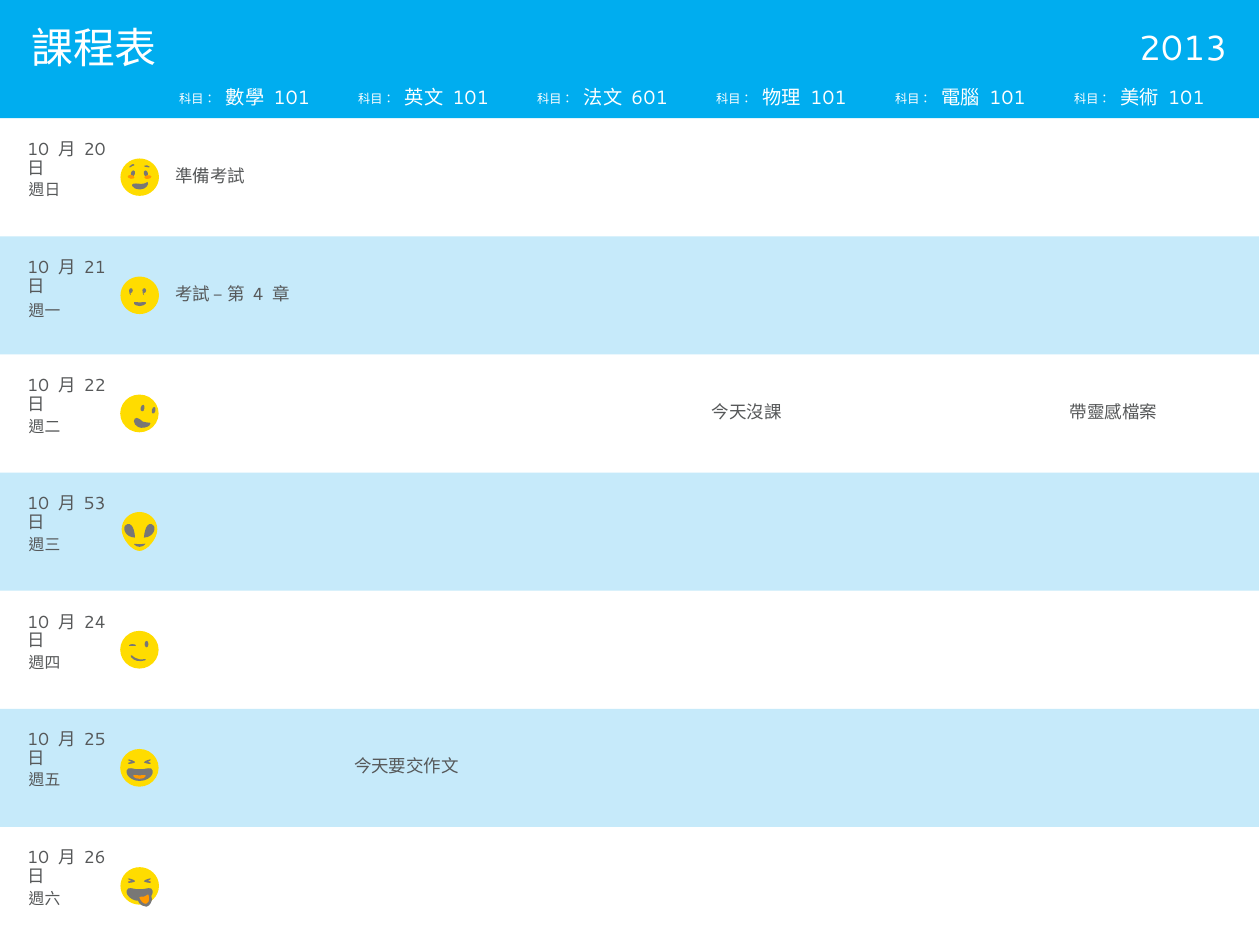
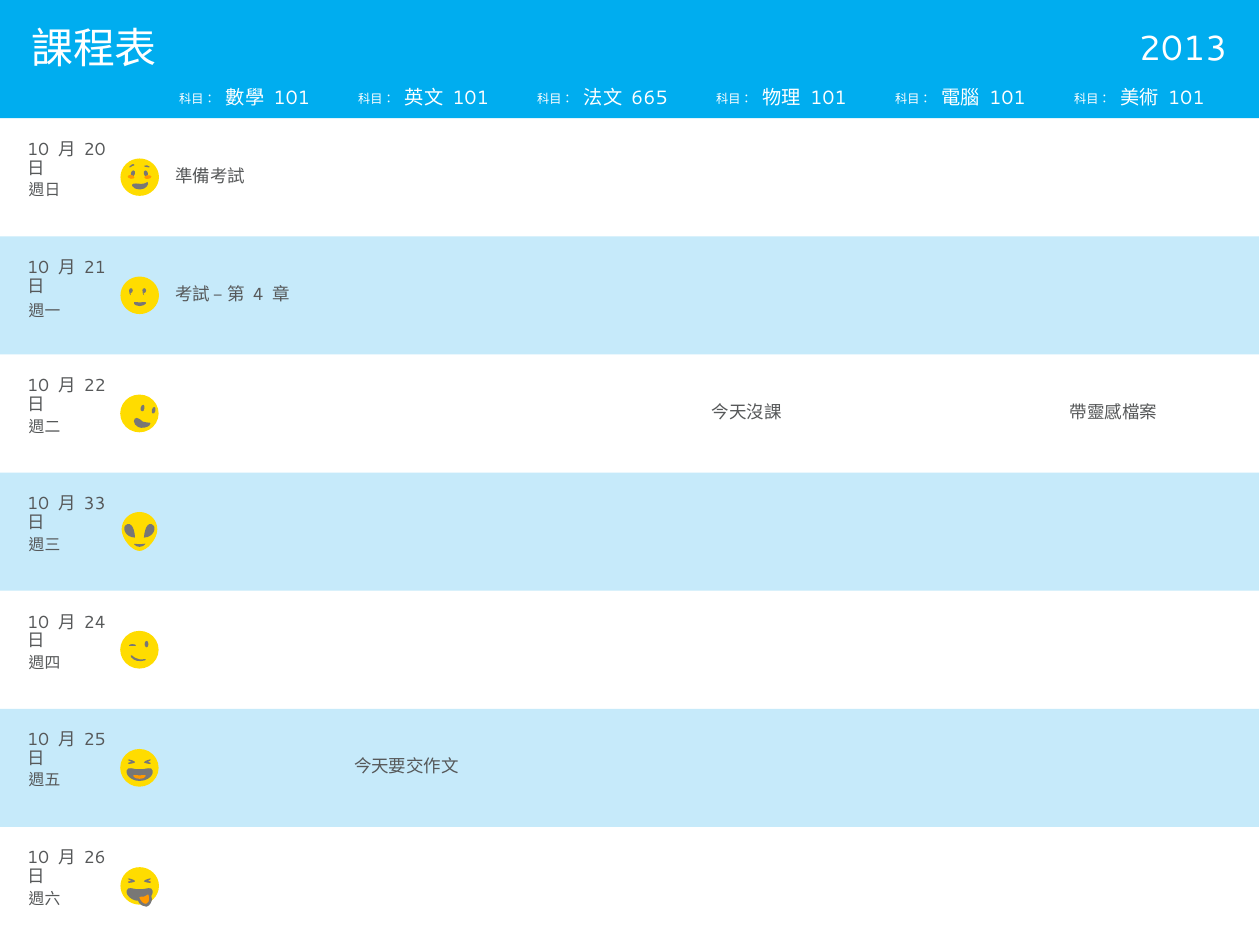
601: 601 -> 665
53: 53 -> 33
